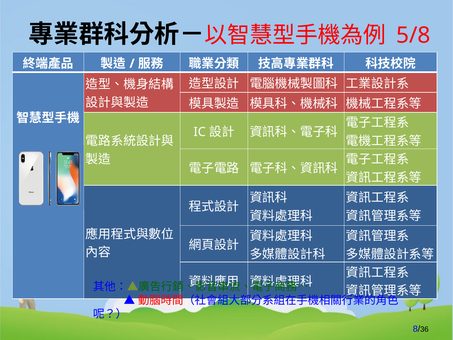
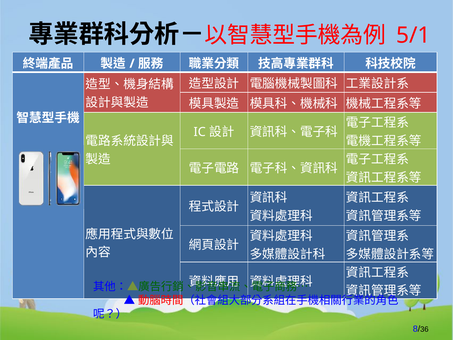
5/8: 5/8 -> 5/1
